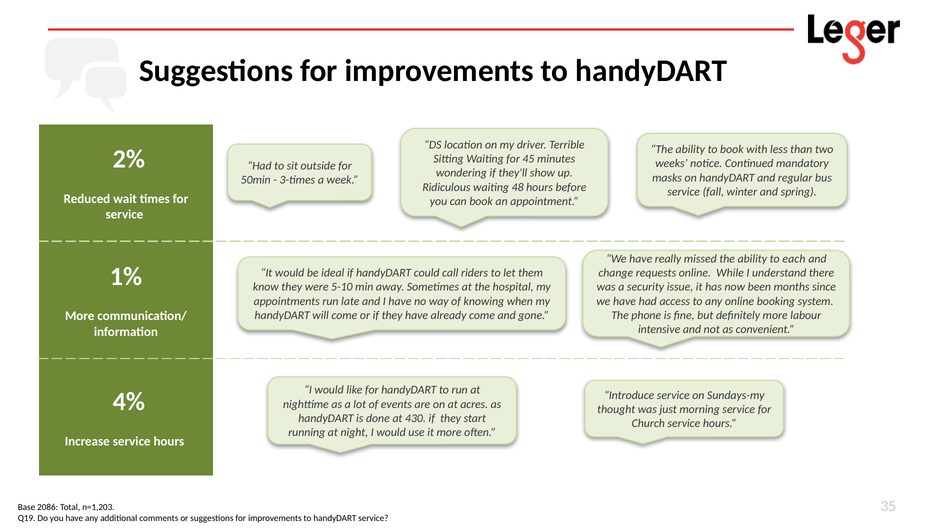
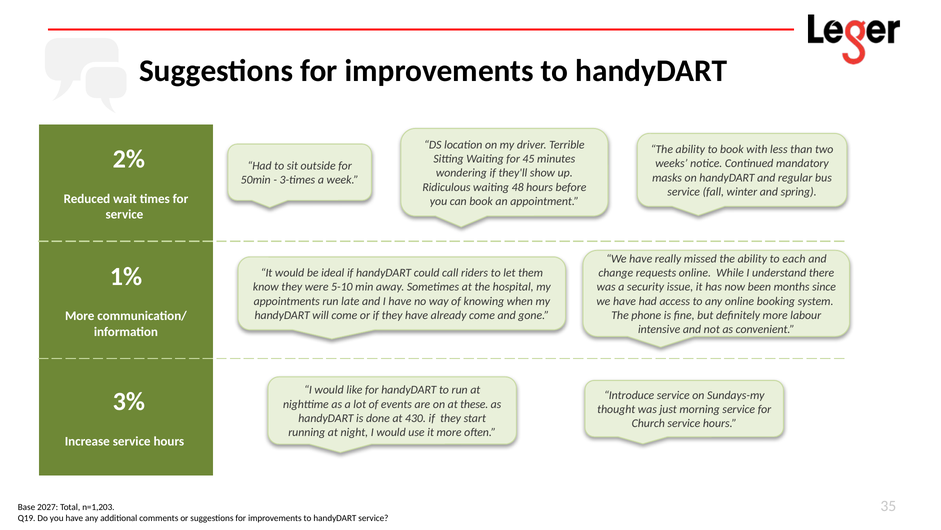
4%: 4% -> 3%
acres: acres -> these
2086: 2086 -> 2027
